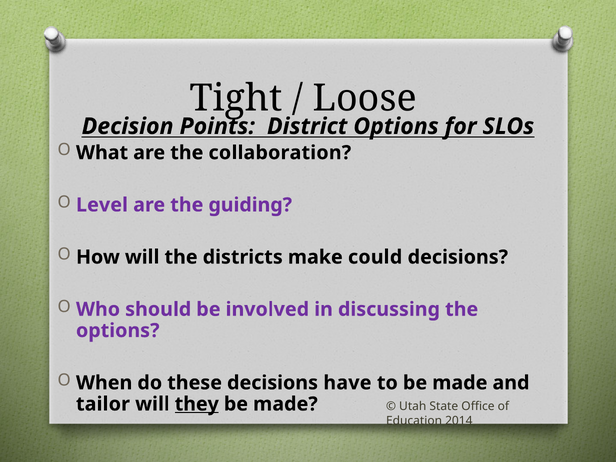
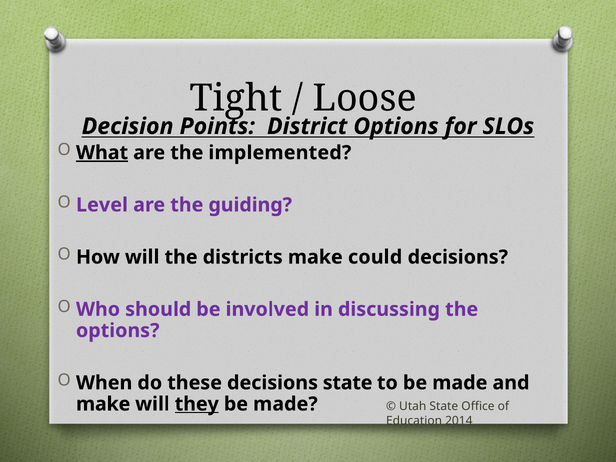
What underline: none -> present
collaboration: collaboration -> implemented
decisions have: have -> state
tailor at (103, 404): tailor -> make
